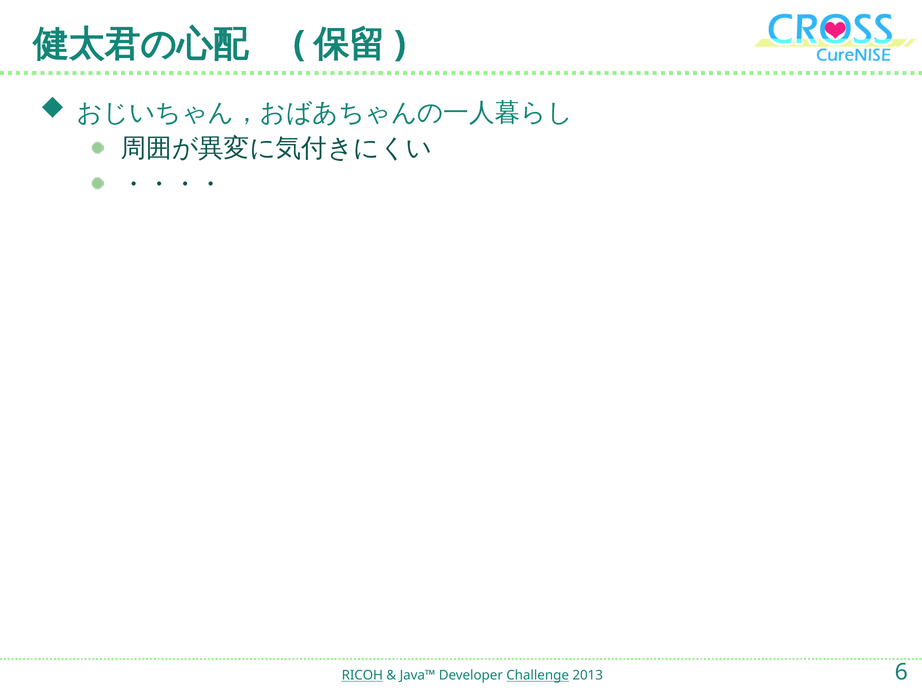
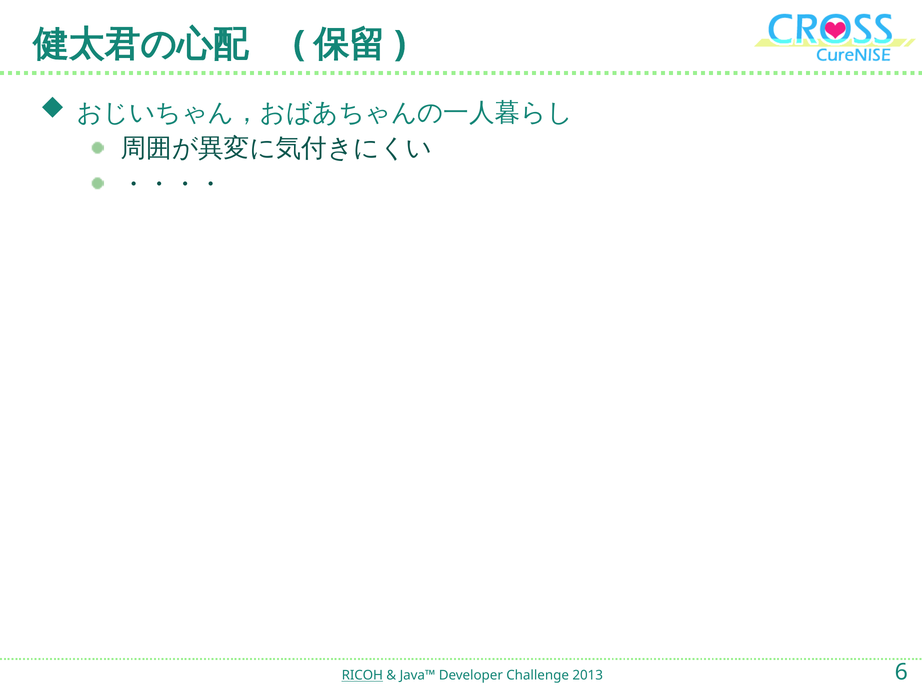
Challenge underline: present -> none
